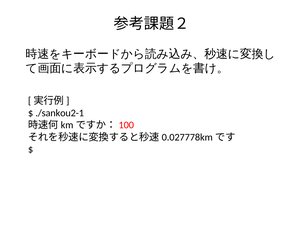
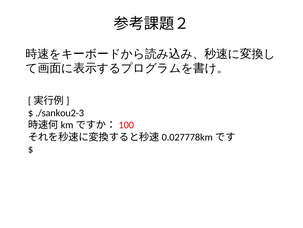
./sankou2-1: ./sankou2-1 -> ./sankou2-3
